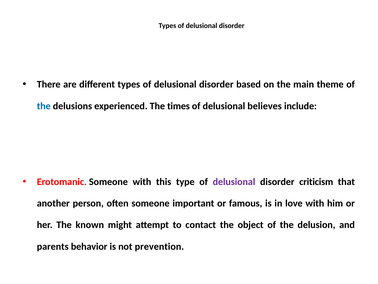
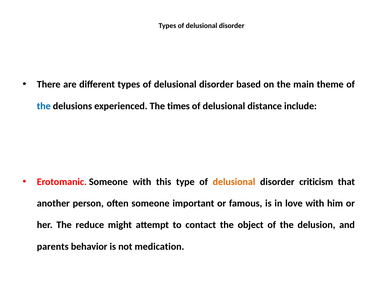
believes: believes -> distance
delusional at (234, 181) colour: purple -> orange
known: known -> reduce
prevention: prevention -> medication
